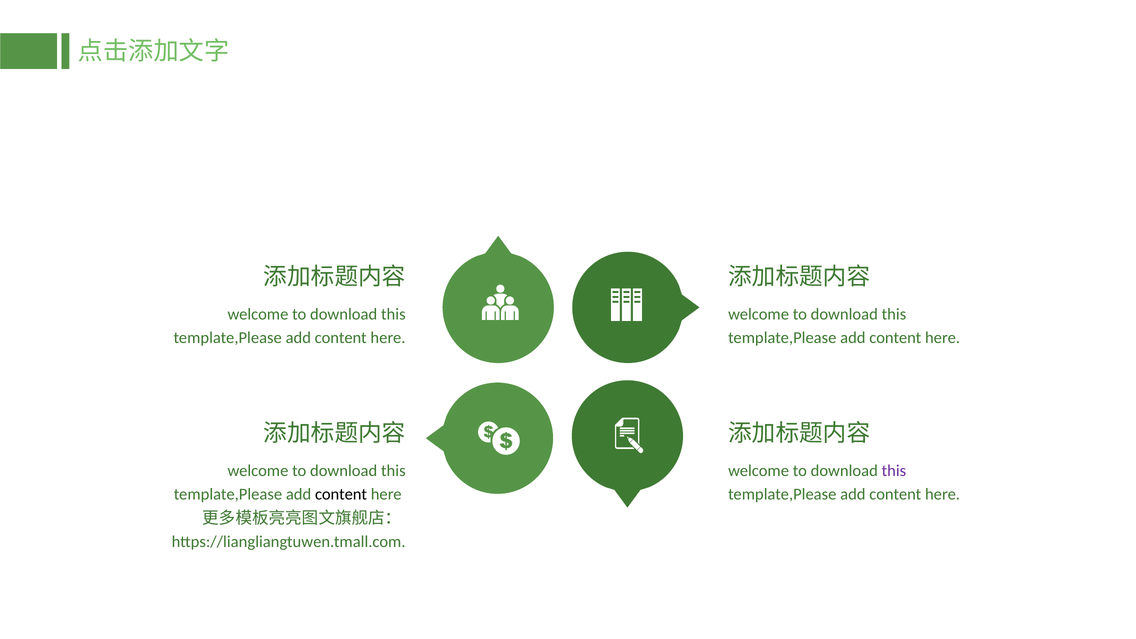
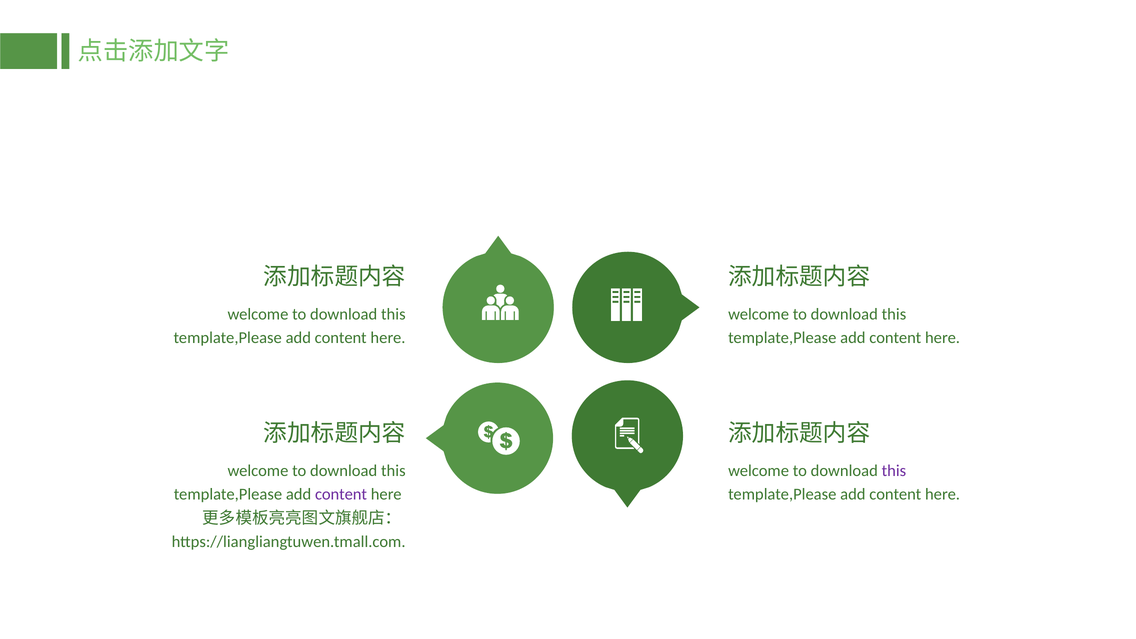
content at (341, 494) colour: black -> purple
